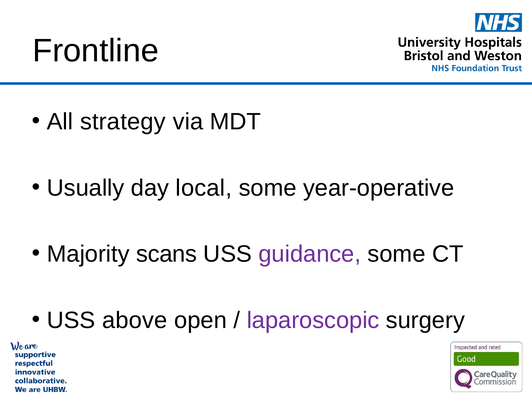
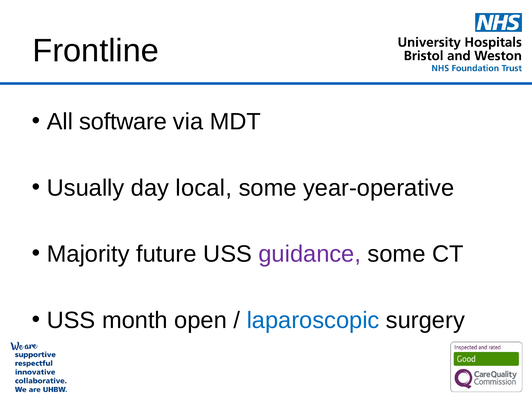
strategy: strategy -> software
scans: scans -> future
above: above -> month
laparoscopic colour: purple -> blue
